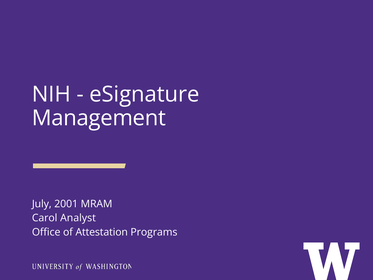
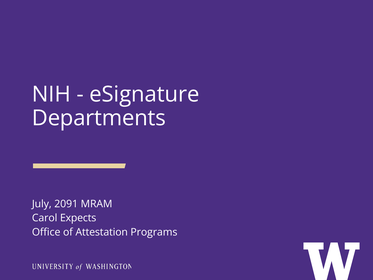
Management: Management -> Departments
2001: 2001 -> 2091
Analyst: Analyst -> Expects
